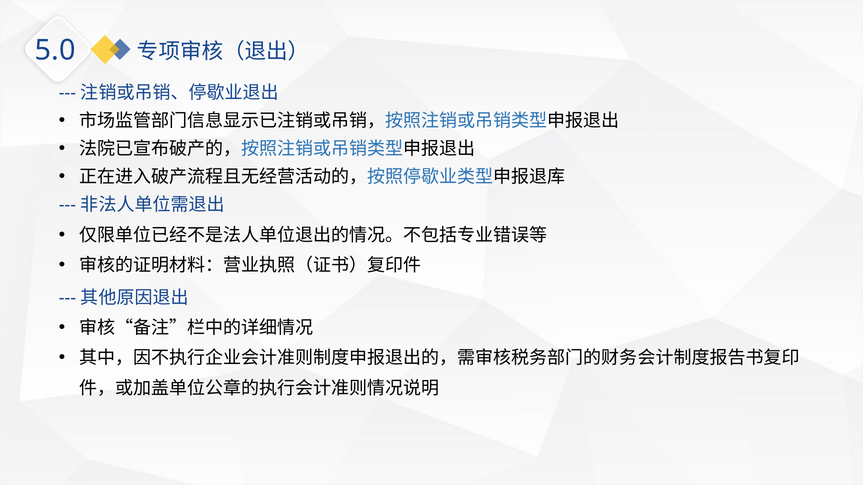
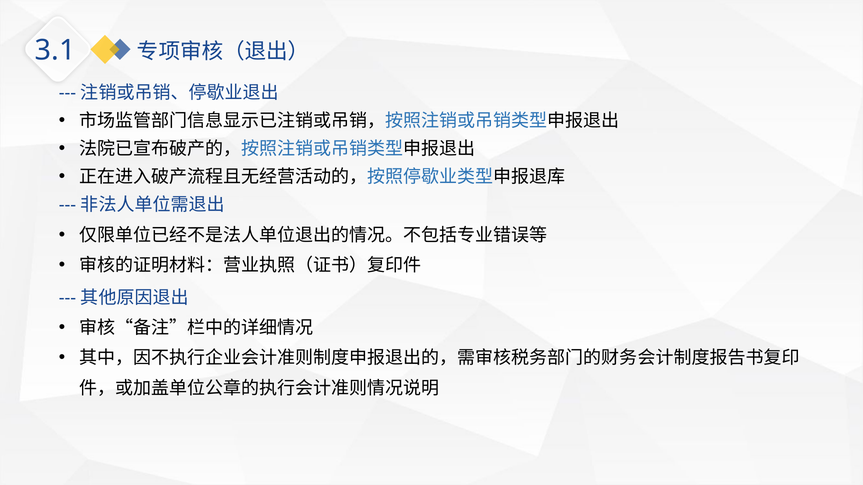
5.0: 5.0 -> 3.1
